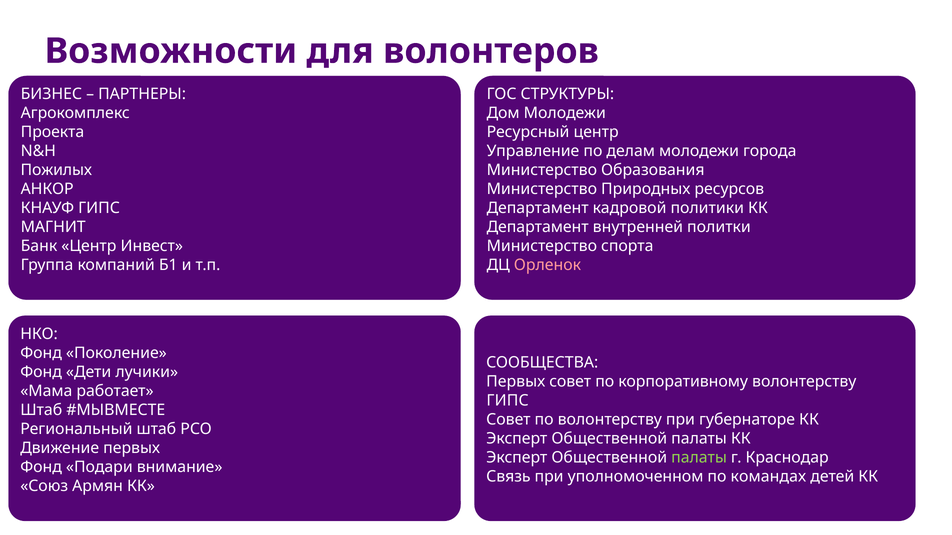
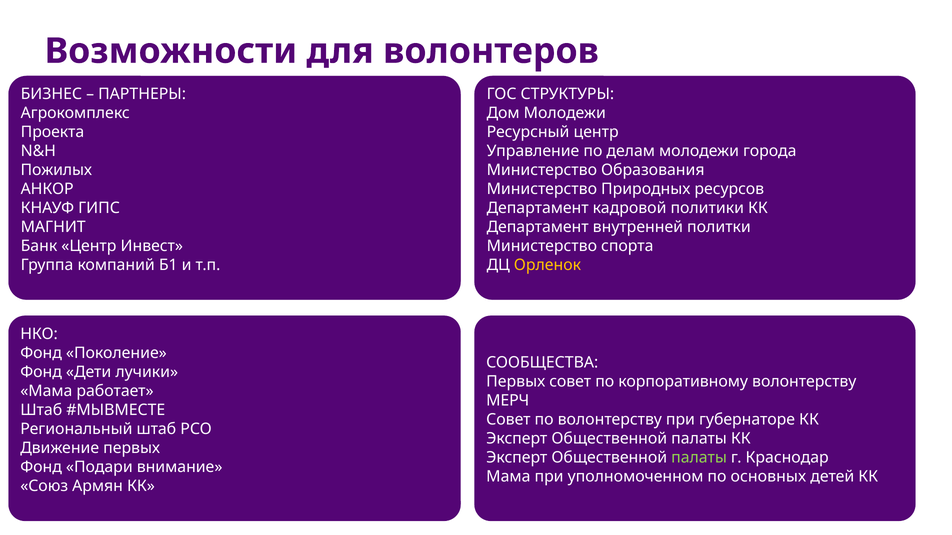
Орленок colour: pink -> yellow
ГИПС at (508, 401): ГИПС -> МЕРЧ
Связь at (508, 477): Связь -> Мама
командах: командах -> основных
